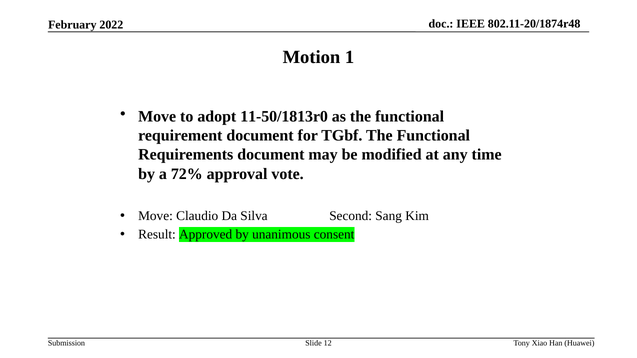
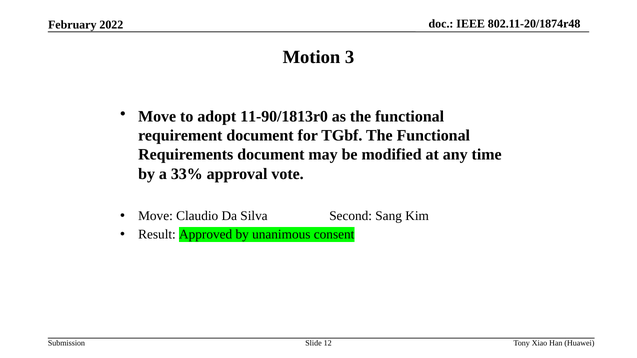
1: 1 -> 3
11-50/1813r0: 11-50/1813r0 -> 11-90/1813r0
72%: 72% -> 33%
